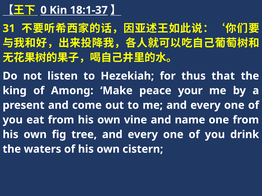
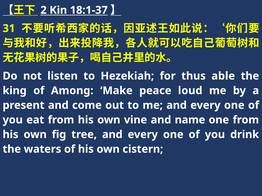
0: 0 -> 2
that: that -> able
your: your -> loud
